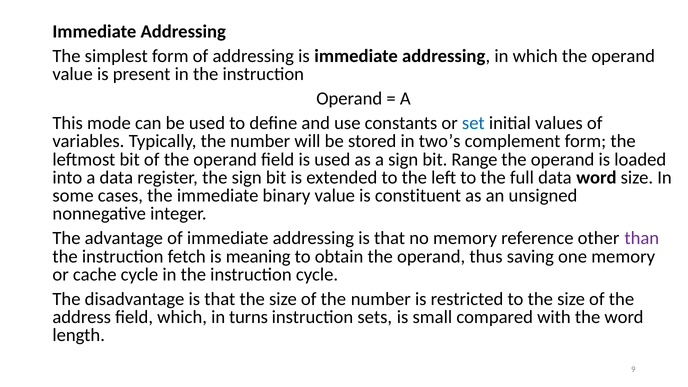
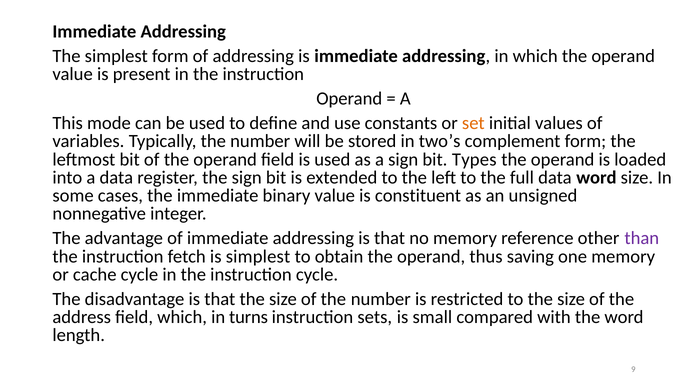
set colour: blue -> orange
Range: Range -> Types
is meaning: meaning -> simplest
